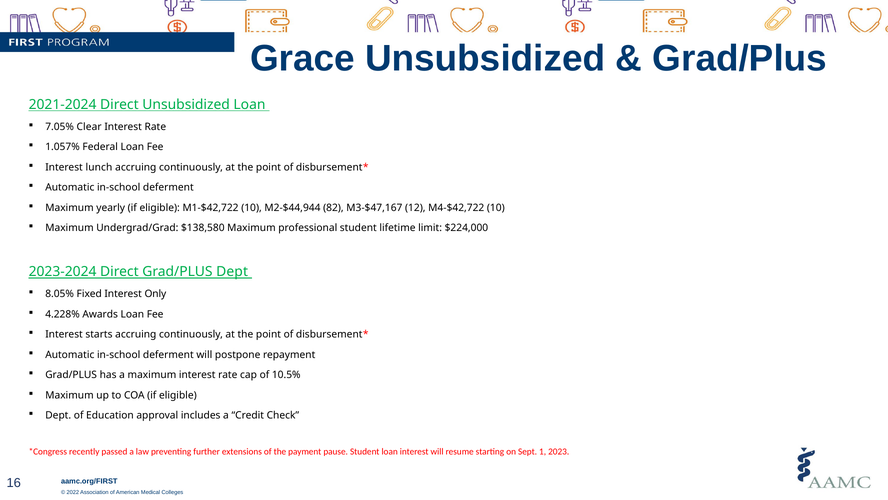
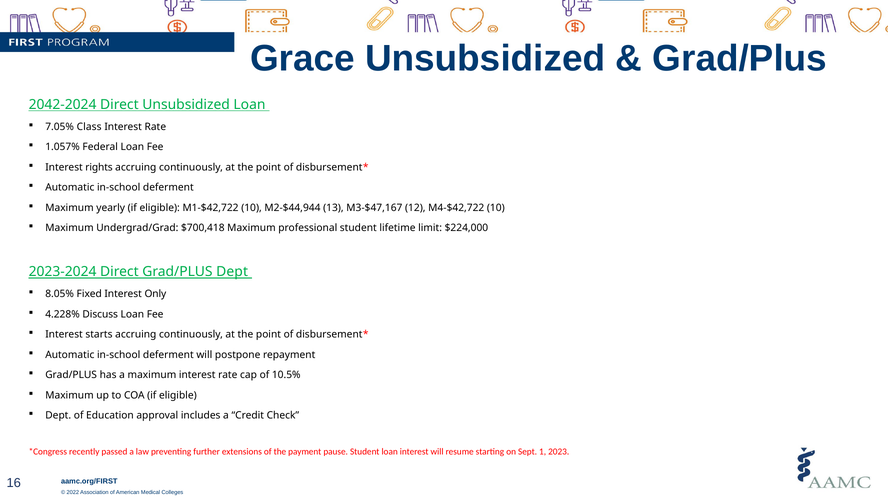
2021-2024: 2021-2024 -> 2042-2024
Clear: Clear -> Class
lunch: lunch -> rights
82: 82 -> 13
$138,580: $138,580 -> $700,418
Awards: Awards -> Discuss
